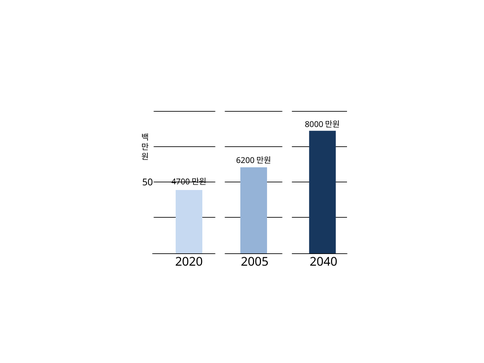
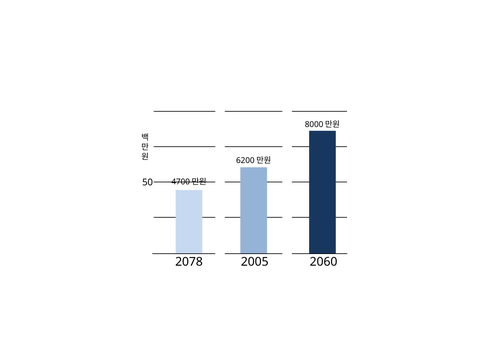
2020: 2020 -> 2078
2040: 2040 -> 2060
